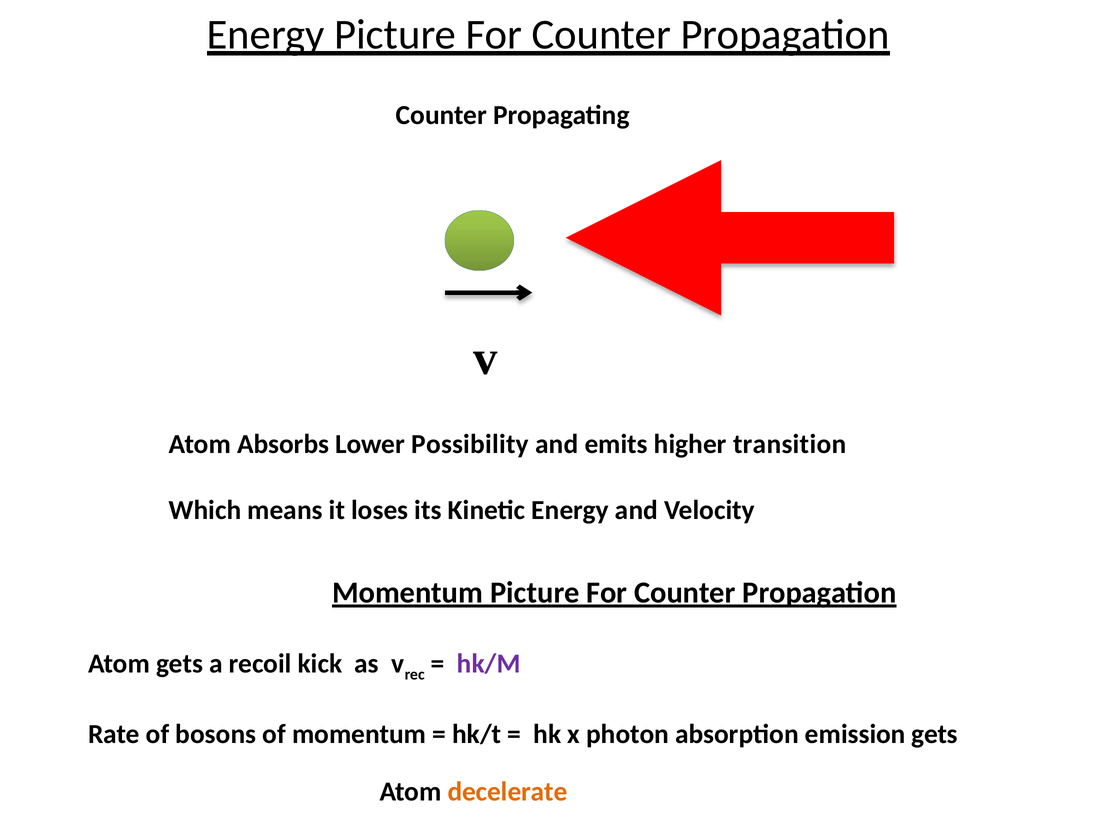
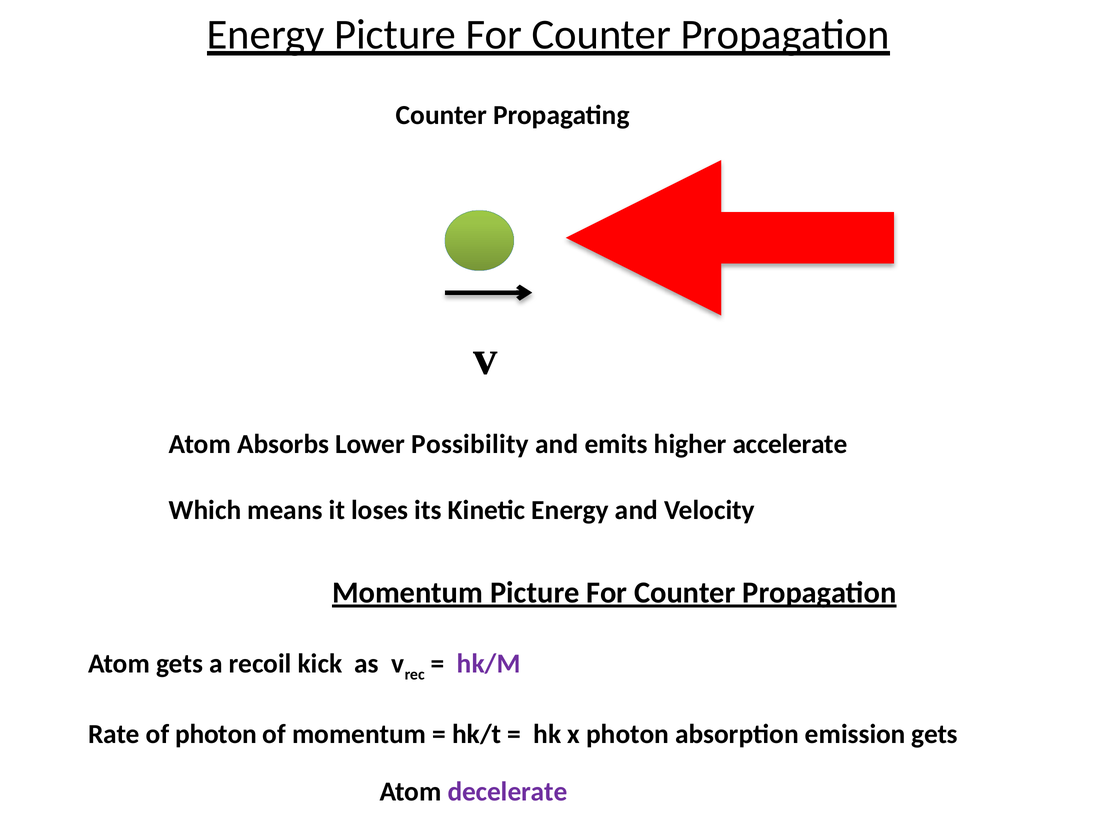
transition: transition -> accelerate
of bosons: bosons -> photon
decelerate colour: orange -> purple
